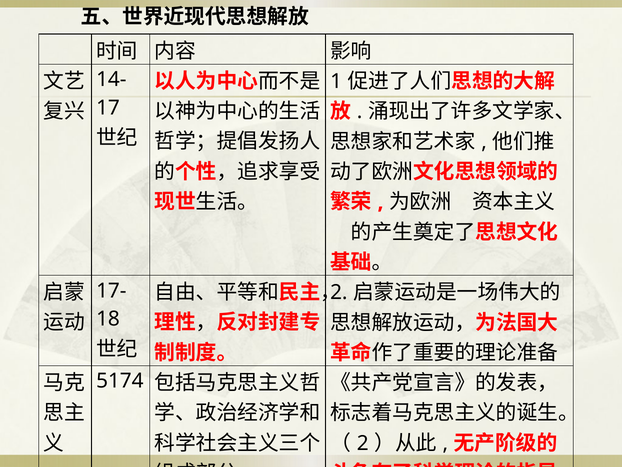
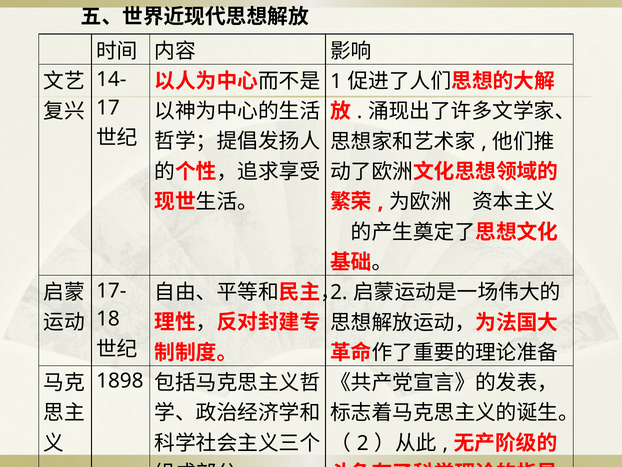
5174: 5174 -> 1898
